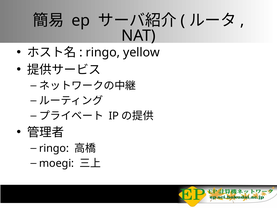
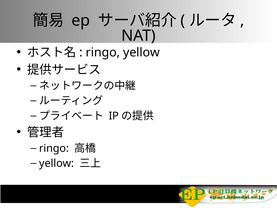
moegi at (57, 163): moegi -> yellow
